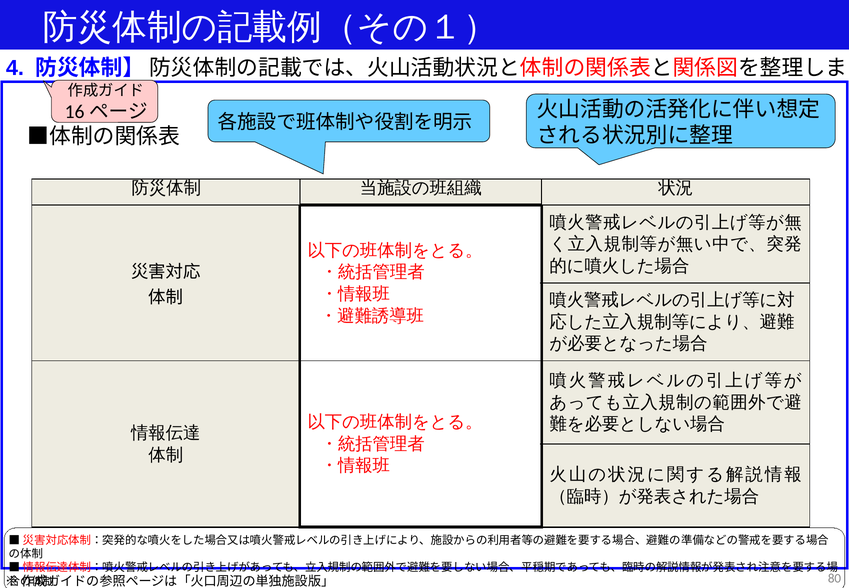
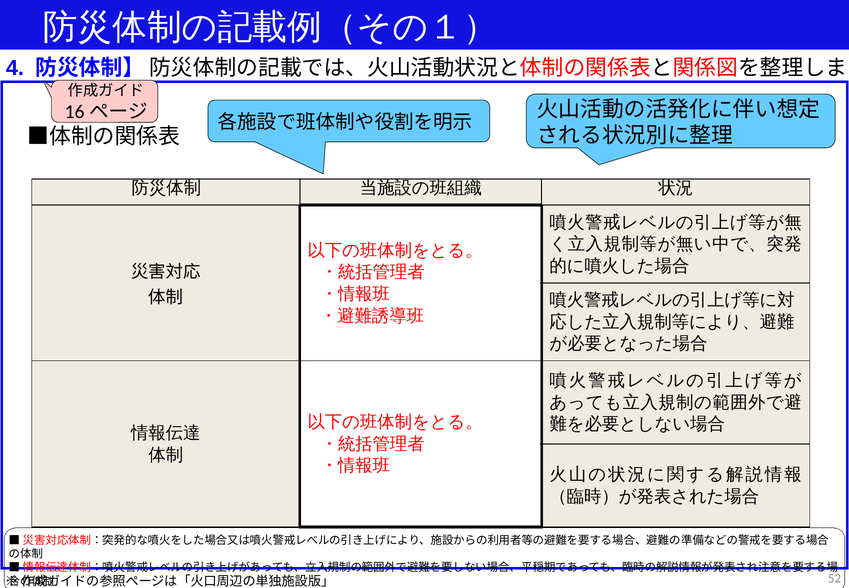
80: 80 -> 52
